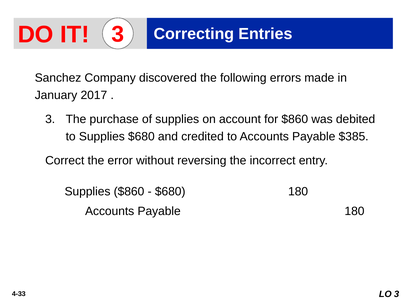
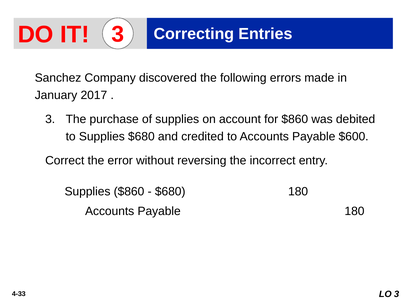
$385: $385 -> $600
